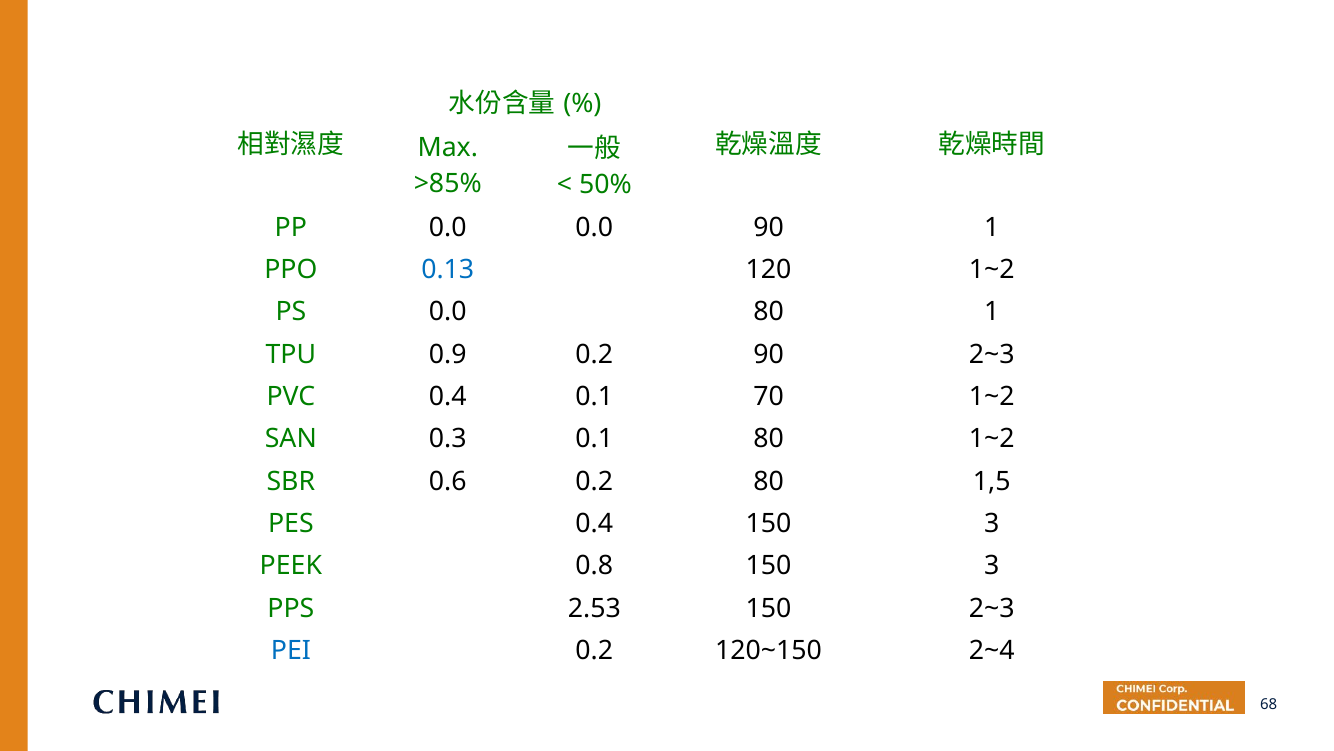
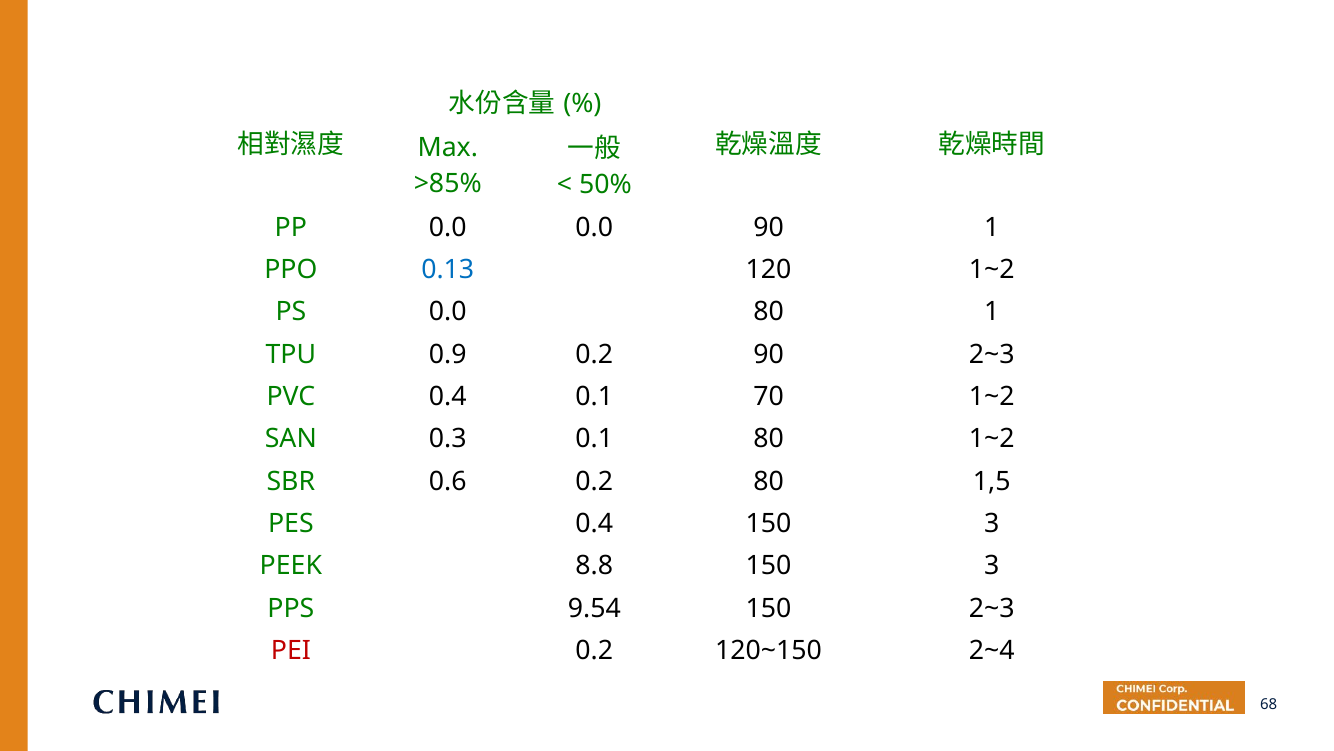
0.8: 0.8 -> 8.8
2.53: 2.53 -> 9.54
PEI colour: blue -> red
